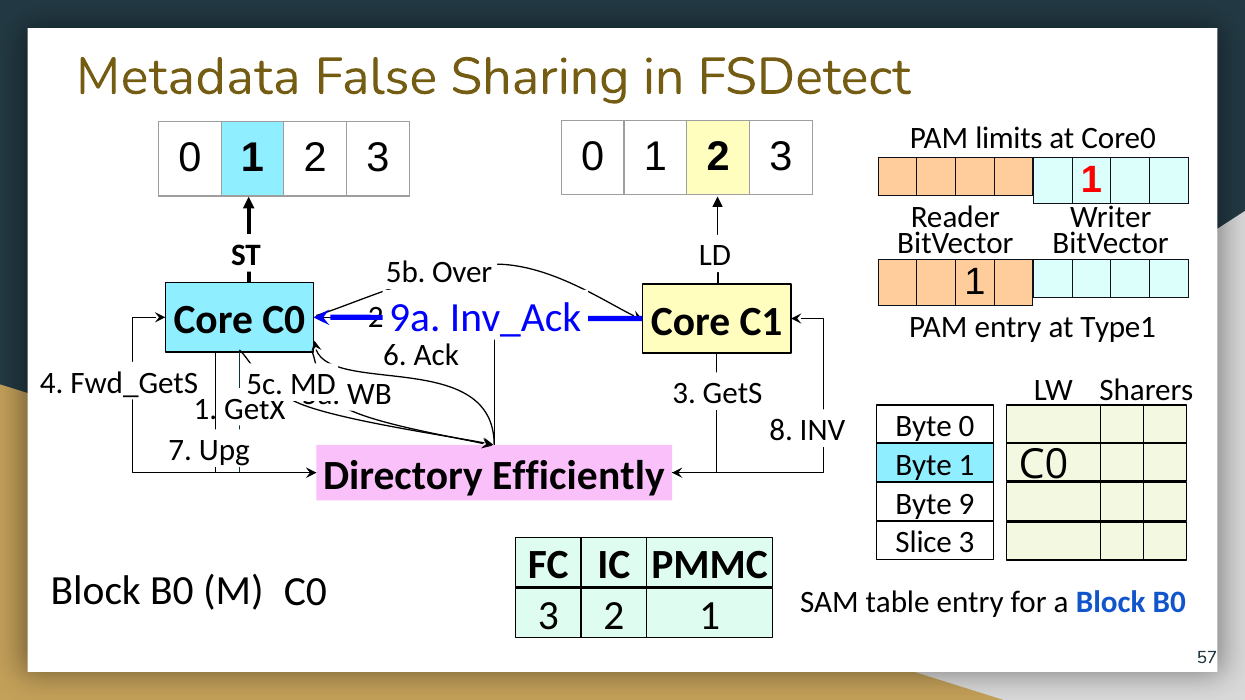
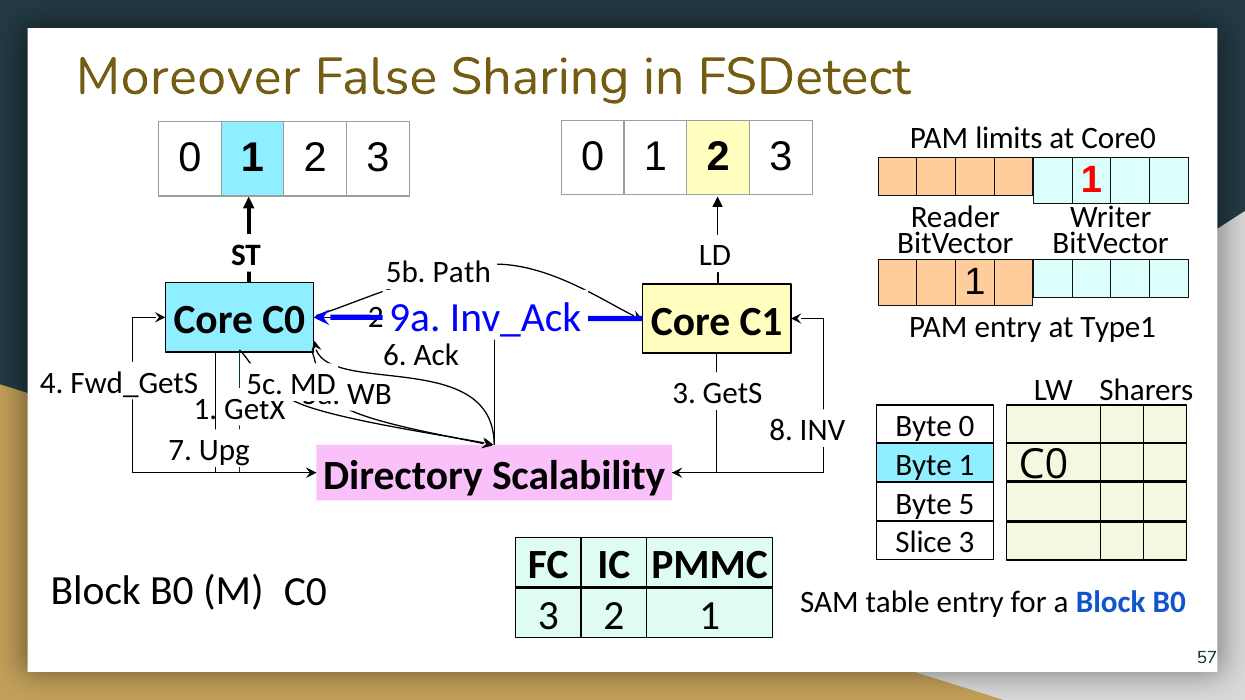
Metadata: Metadata -> Moreover
Over: Over -> Path
Efficiently: Efficiently -> Scalability
9: 9 -> 5
